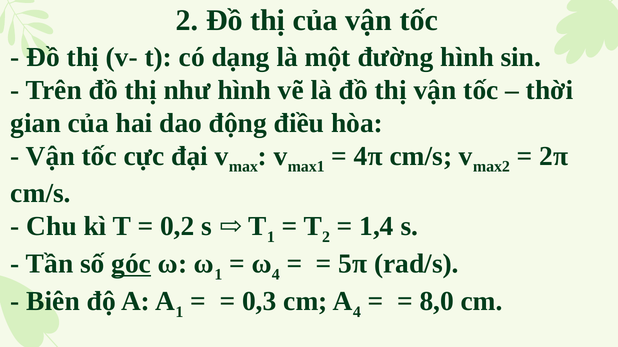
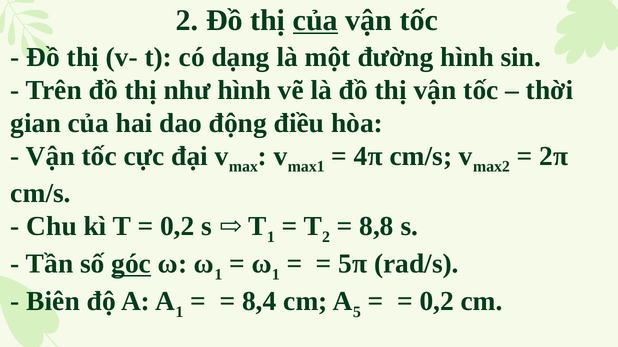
của at (315, 20) underline: none -> present
1,4: 1,4 -> 8,8
4 at (276, 275): 4 -> 1
0,3: 0,3 -> 8,4
A 4: 4 -> 5
8,0 at (437, 302): 8,0 -> 0,2
